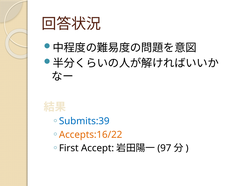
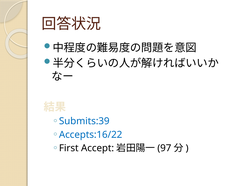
Accepts:16/22 colour: orange -> blue
